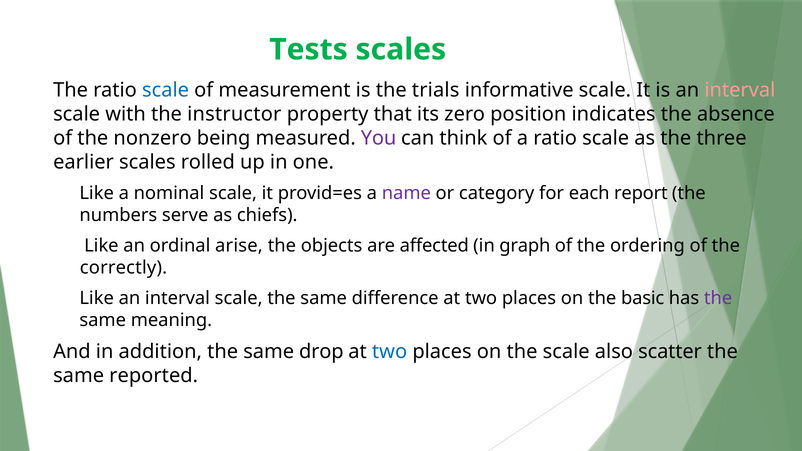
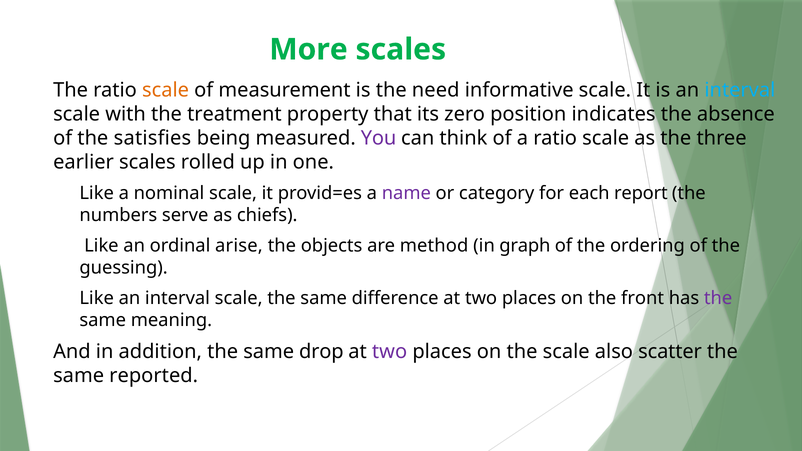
Tests: Tests -> More
scale at (166, 90) colour: blue -> orange
trials: trials -> need
interval at (740, 90) colour: pink -> light blue
instructor: instructor -> treatment
nonzero: nonzero -> satisfies
affected: affected -> method
correctly: correctly -> guessing
basic: basic -> front
two at (390, 352) colour: blue -> purple
